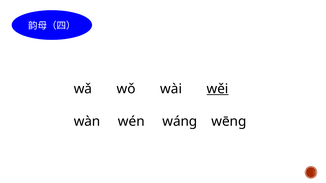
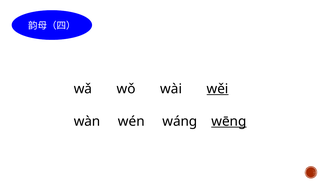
wēng underline: none -> present
